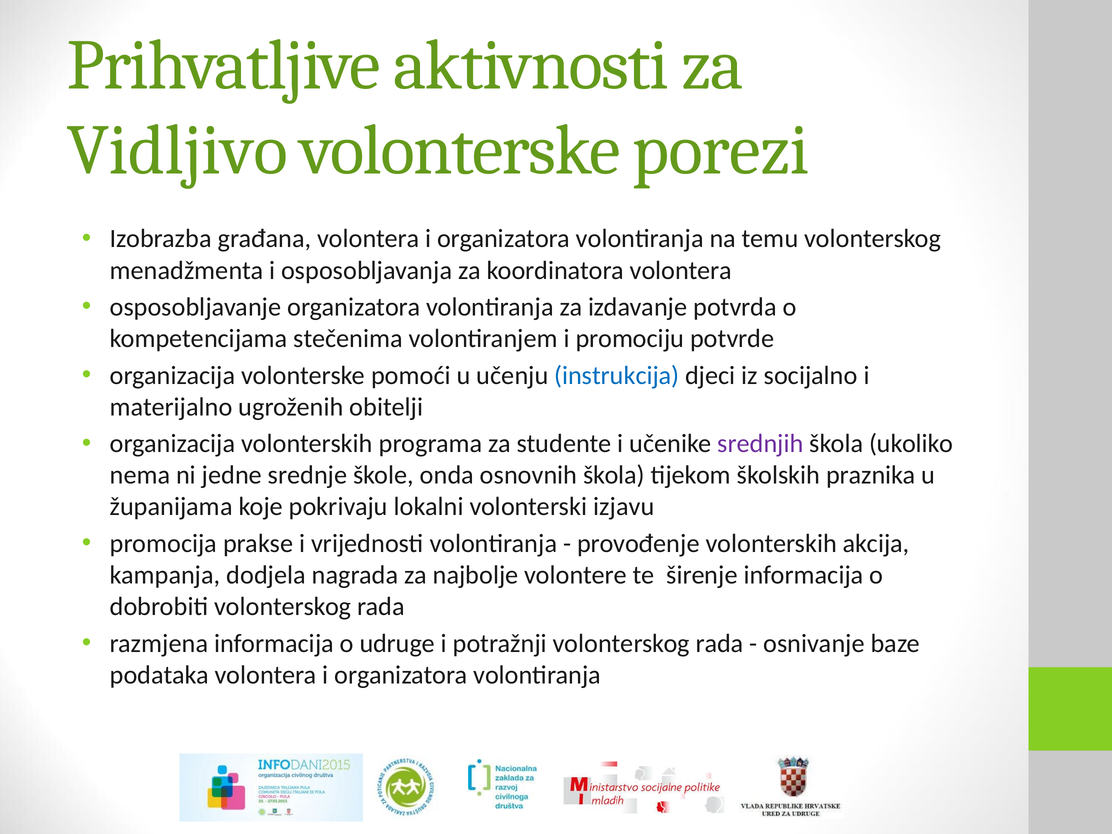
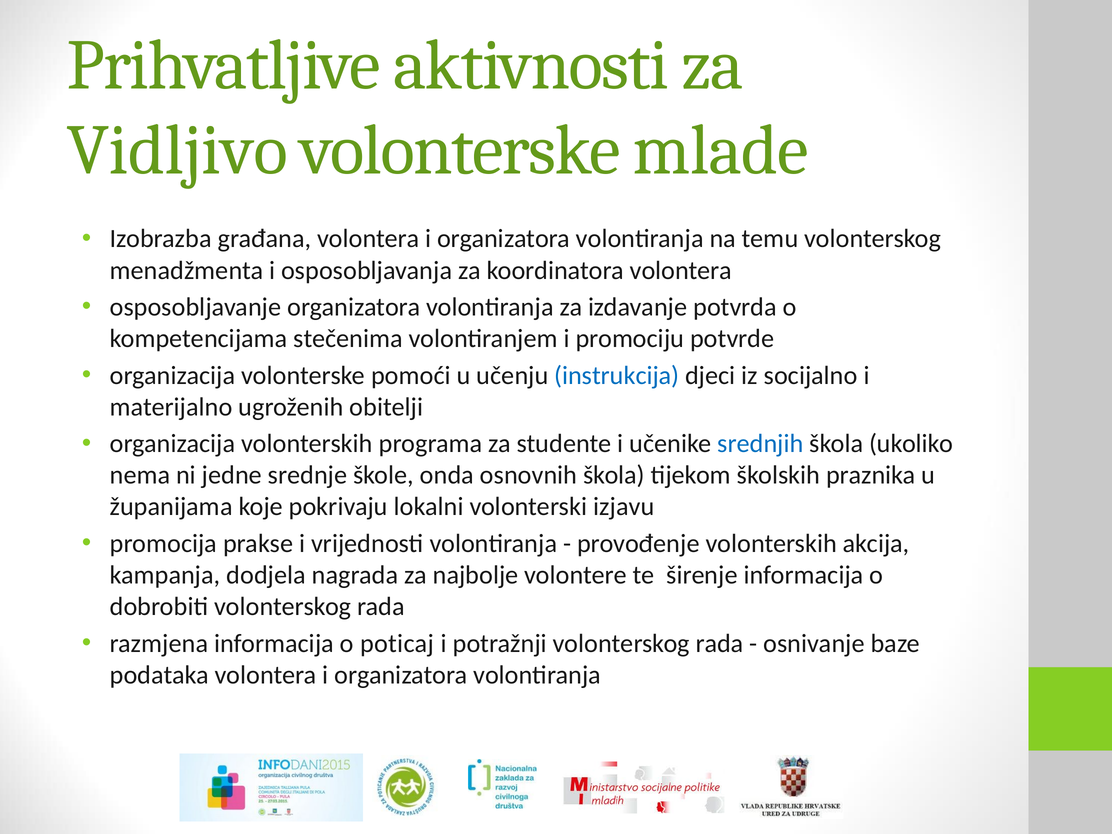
porezi: porezi -> mlade
srednjih colour: purple -> blue
udruge: udruge -> poticaj
